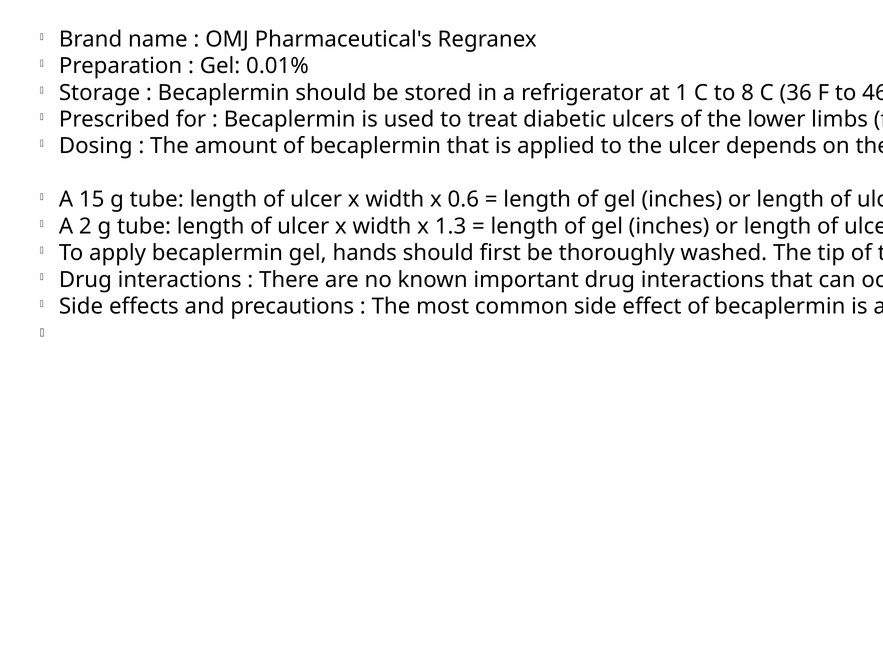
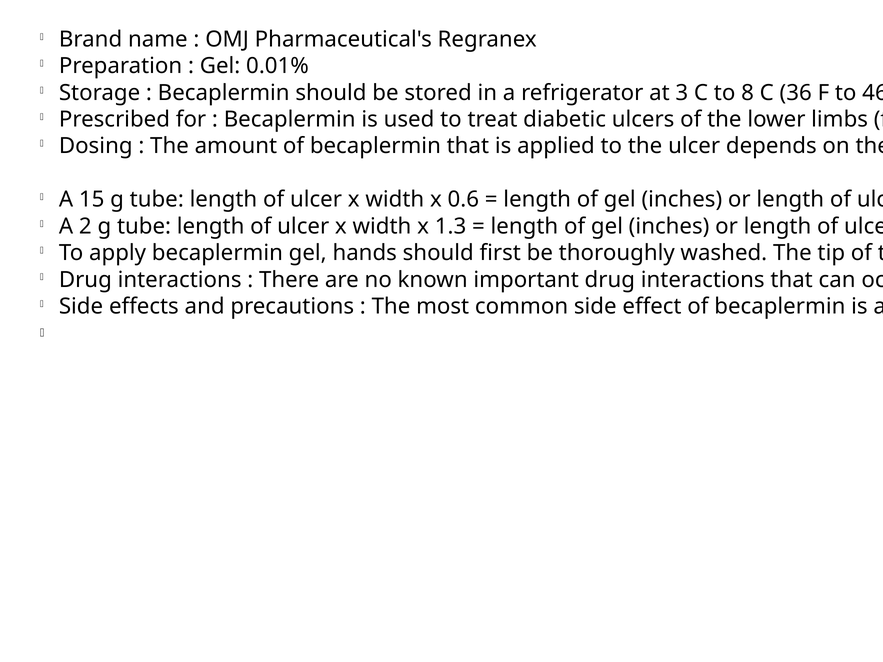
1: 1 -> 3
